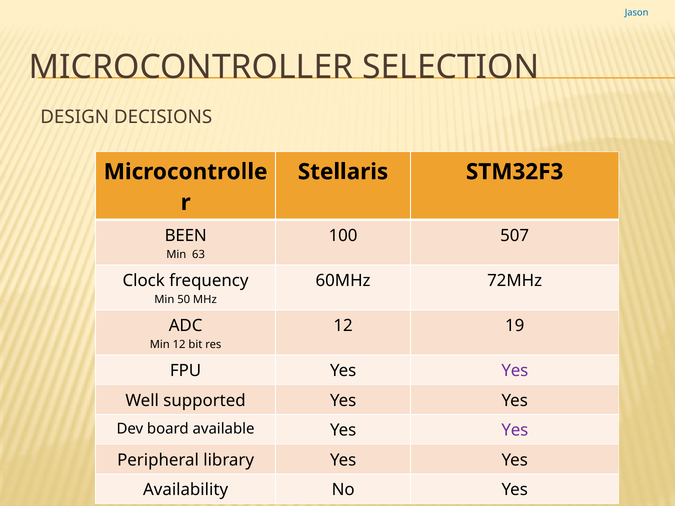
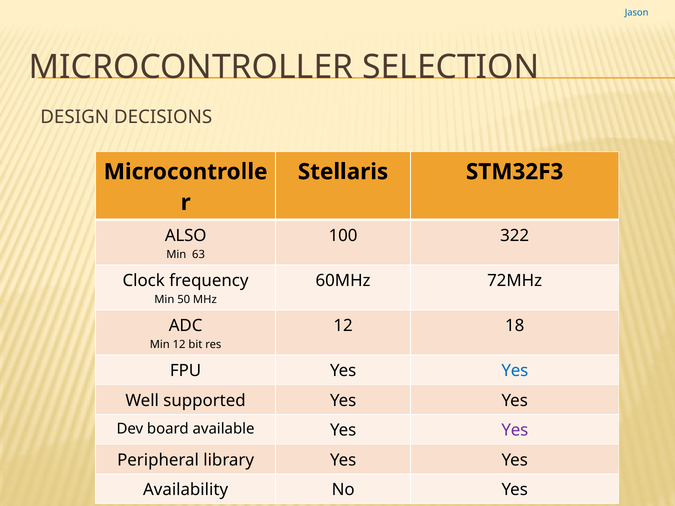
BEEN: BEEN -> ALSO
507: 507 -> 322
19: 19 -> 18
Yes at (515, 371) colour: purple -> blue
